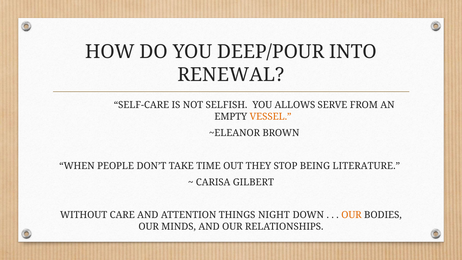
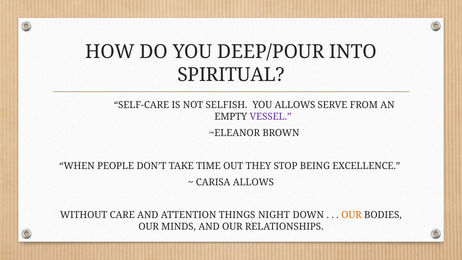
RENEWAL: RENEWAL -> SPIRITUAL
VESSEL colour: orange -> purple
LITERATURE: LITERATURE -> EXCELLENCE
CARISA GILBERT: GILBERT -> ALLOWS
